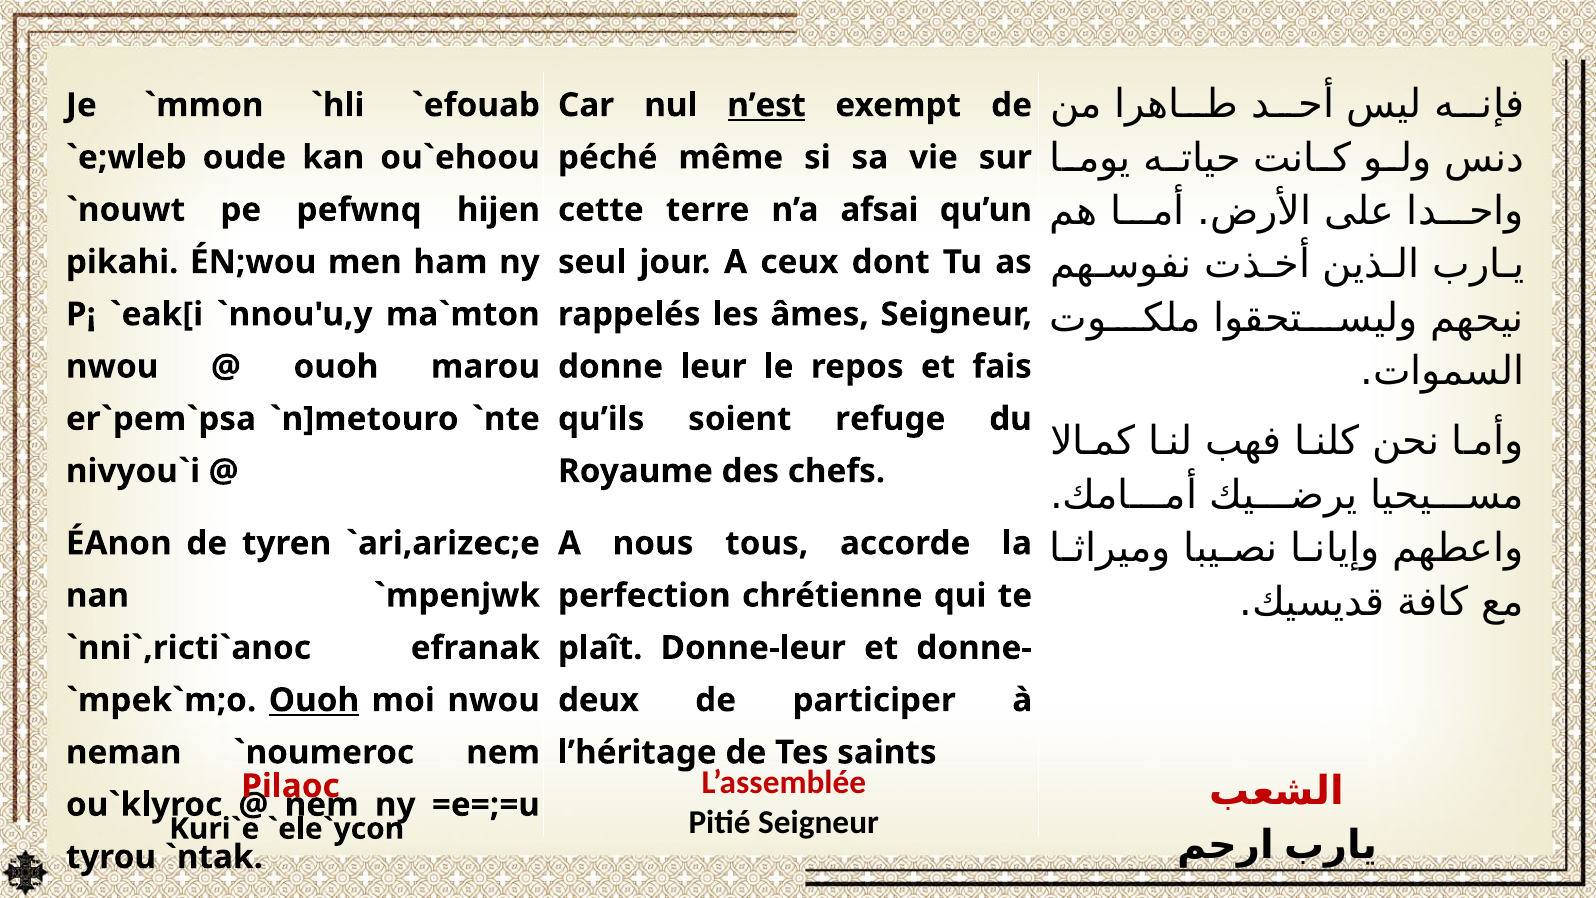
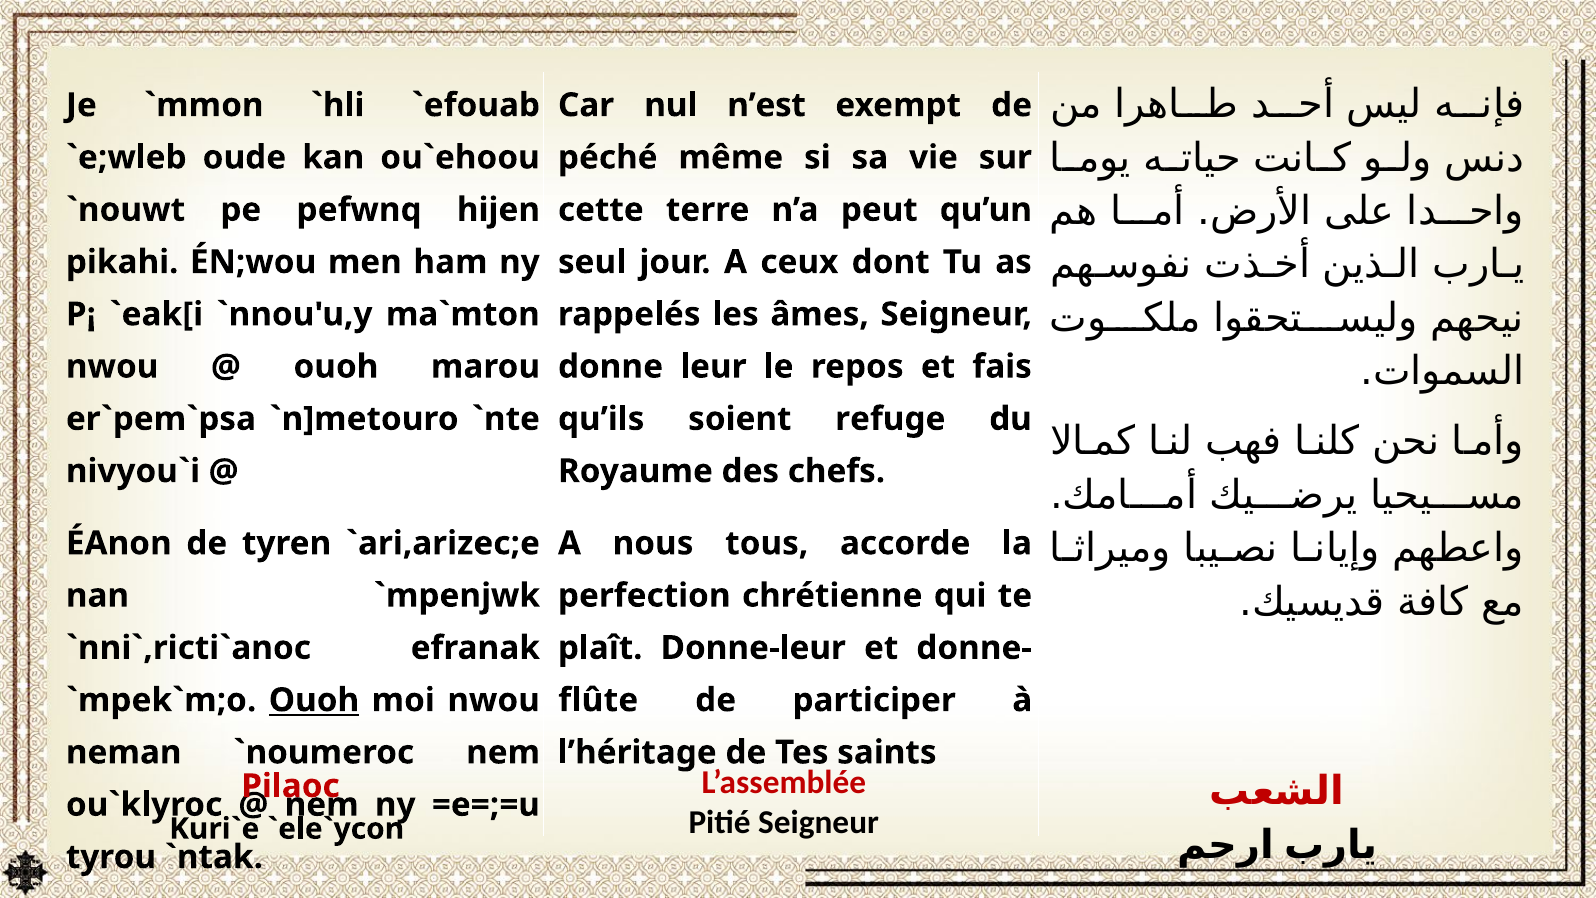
n’est underline: present -> none
afsai: afsai -> peut
deux: deux -> flûte
